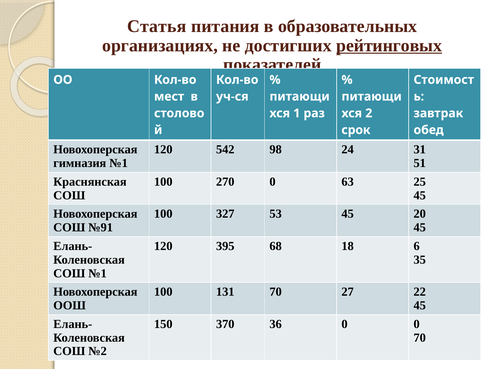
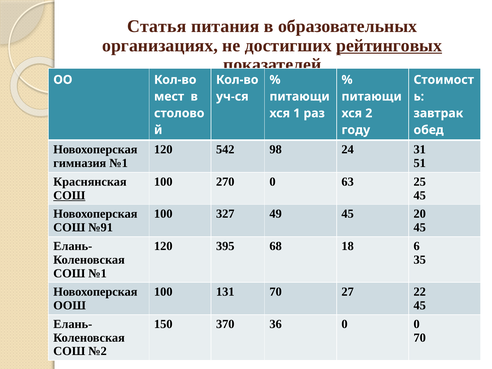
срок: срок -> году
СОШ at (69, 195) underline: none -> present
53: 53 -> 49
